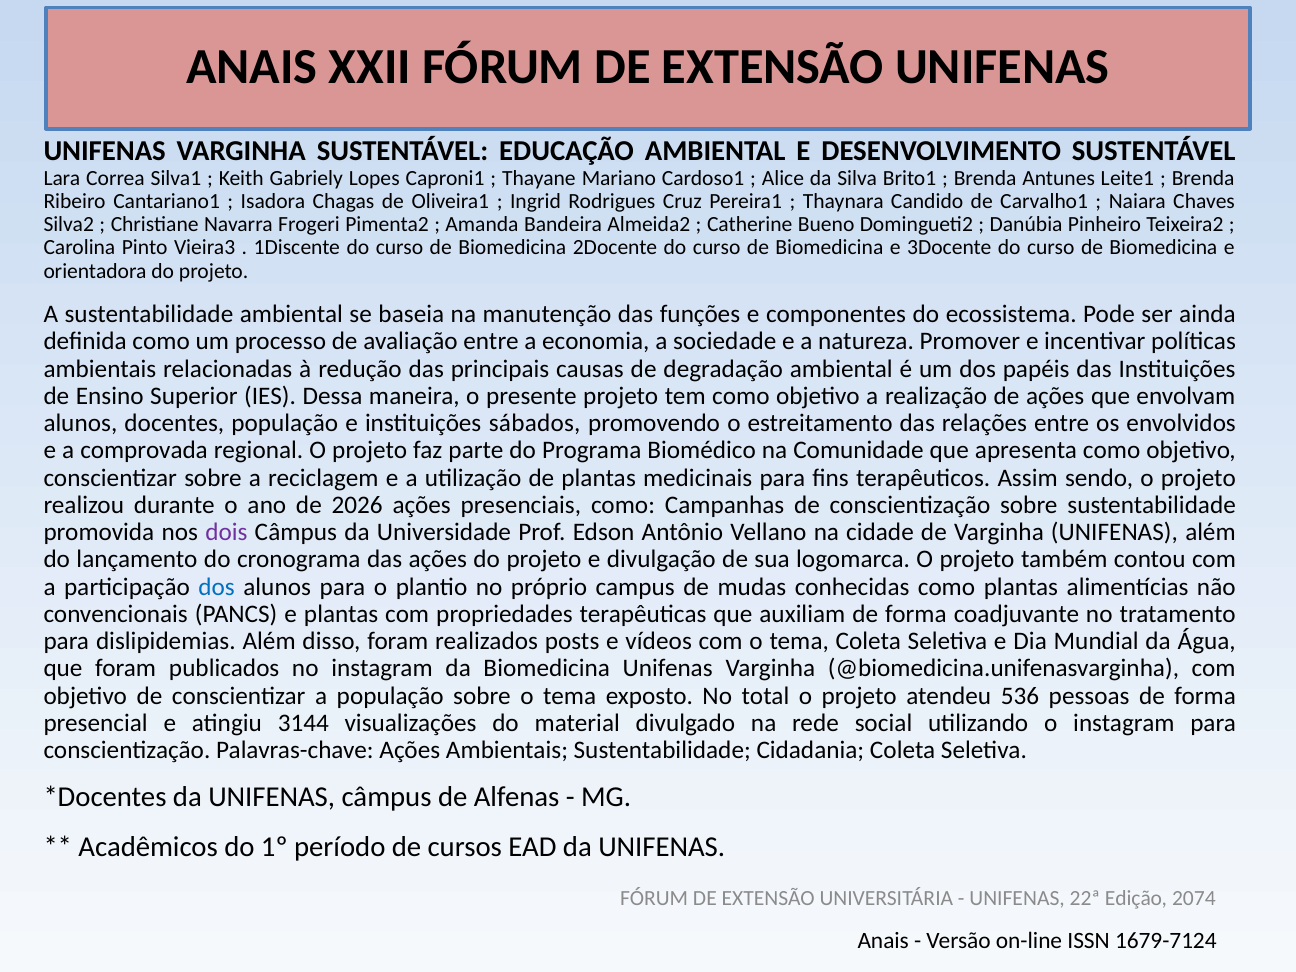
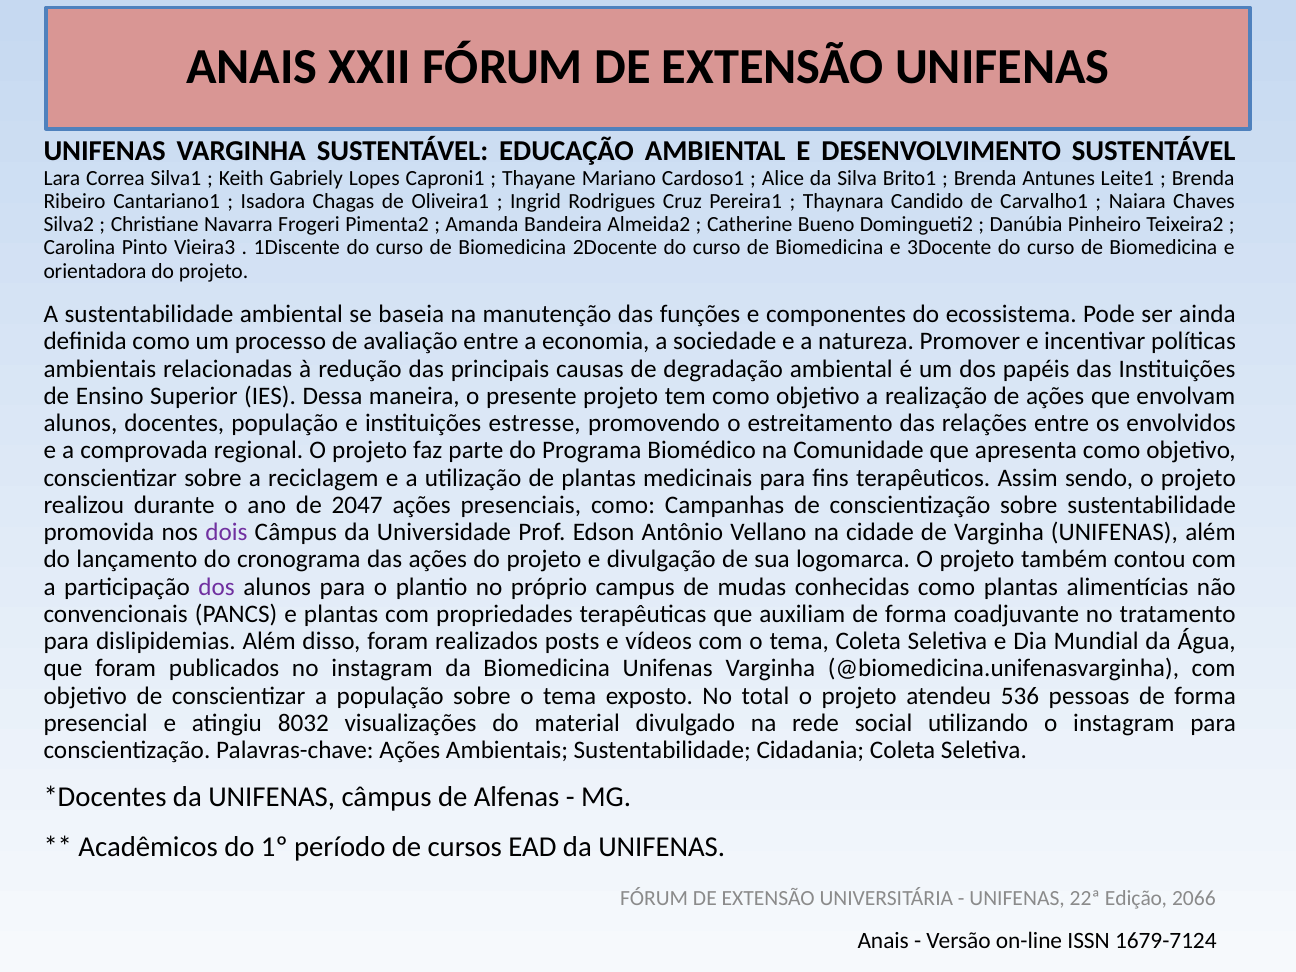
sábados: sábados -> estresse
2026: 2026 -> 2047
dos at (217, 587) colour: blue -> purple
3144: 3144 -> 8032
2074: 2074 -> 2066
